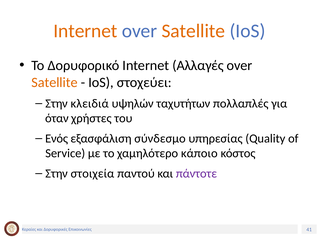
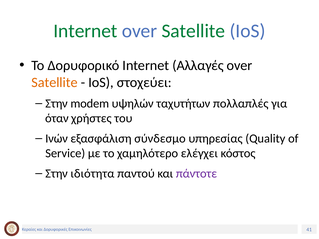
Internet at (85, 31) colour: orange -> green
Satellite at (193, 31) colour: orange -> green
κλειδιά: κλειδιά -> modem
Ενός: Ενός -> Ινών
κάποιο: κάποιο -> ελέγχει
στοιχεία: στοιχεία -> ιδιότητα
